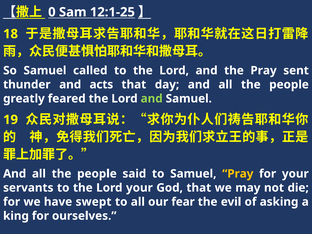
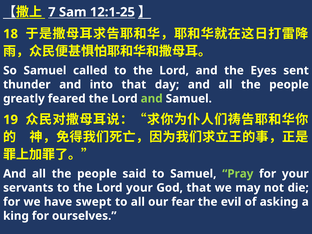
0: 0 -> 7
the Pray: Pray -> Eyes
acts: acts -> into
Pray at (238, 174) colour: yellow -> light green
